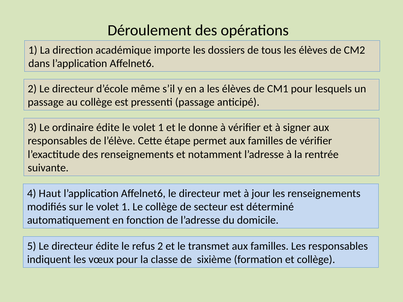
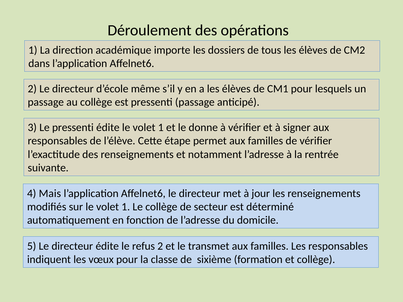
Le ordinaire: ordinaire -> pressenti
Haut: Haut -> Mais
